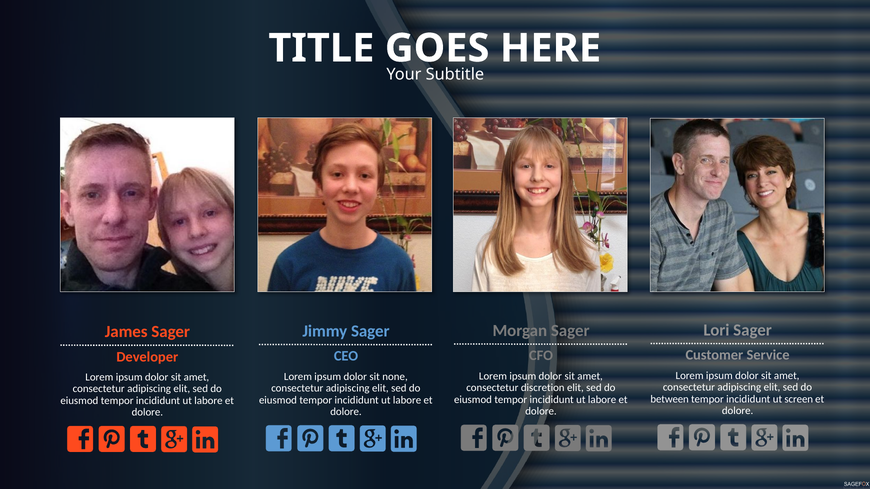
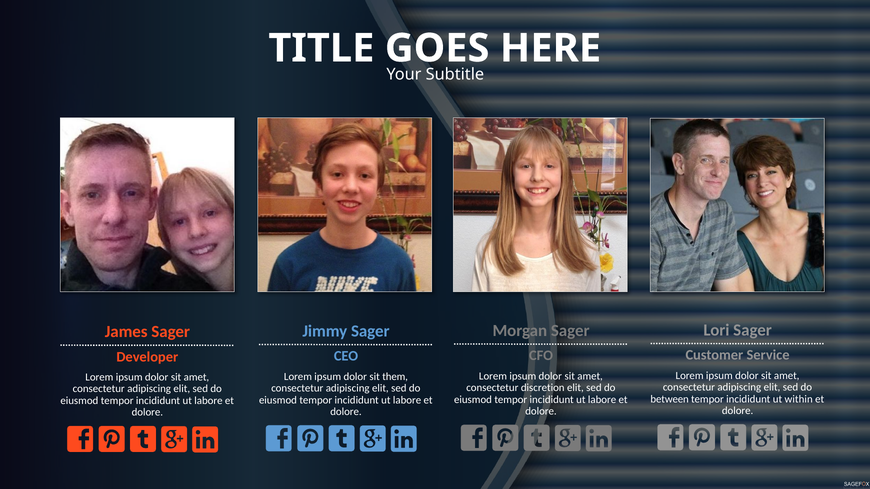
none: none -> them
screen: screen -> within
